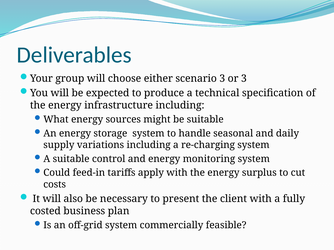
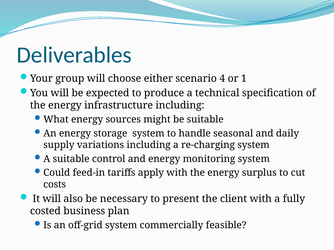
scenario 3: 3 -> 4
or 3: 3 -> 1
